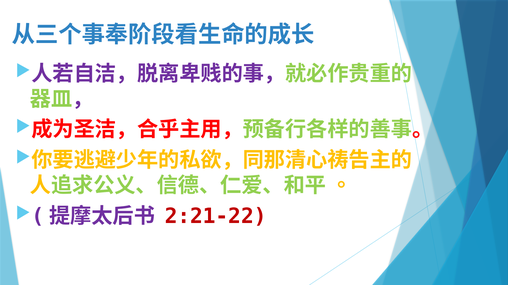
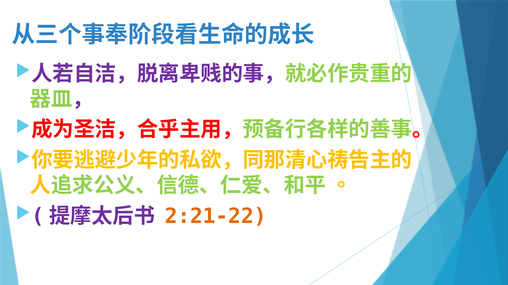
2:21-22 colour: red -> orange
